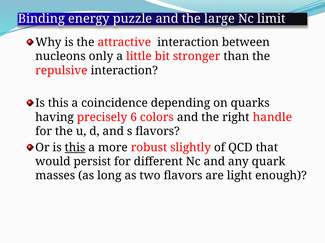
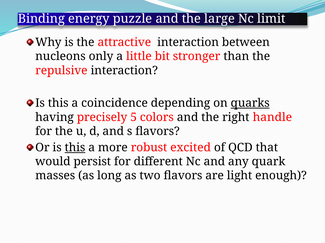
quarks underline: none -> present
6: 6 -> 5
slightly: slightly -> excited
